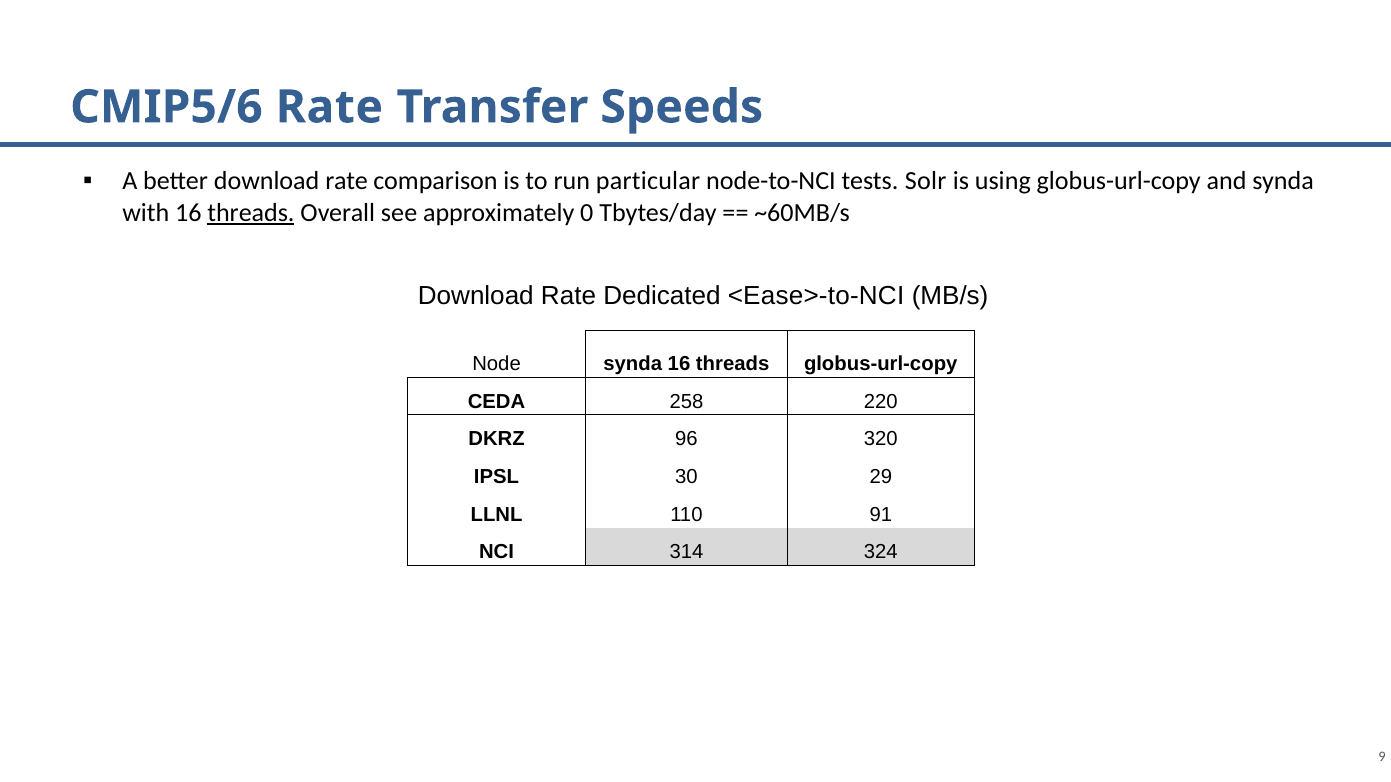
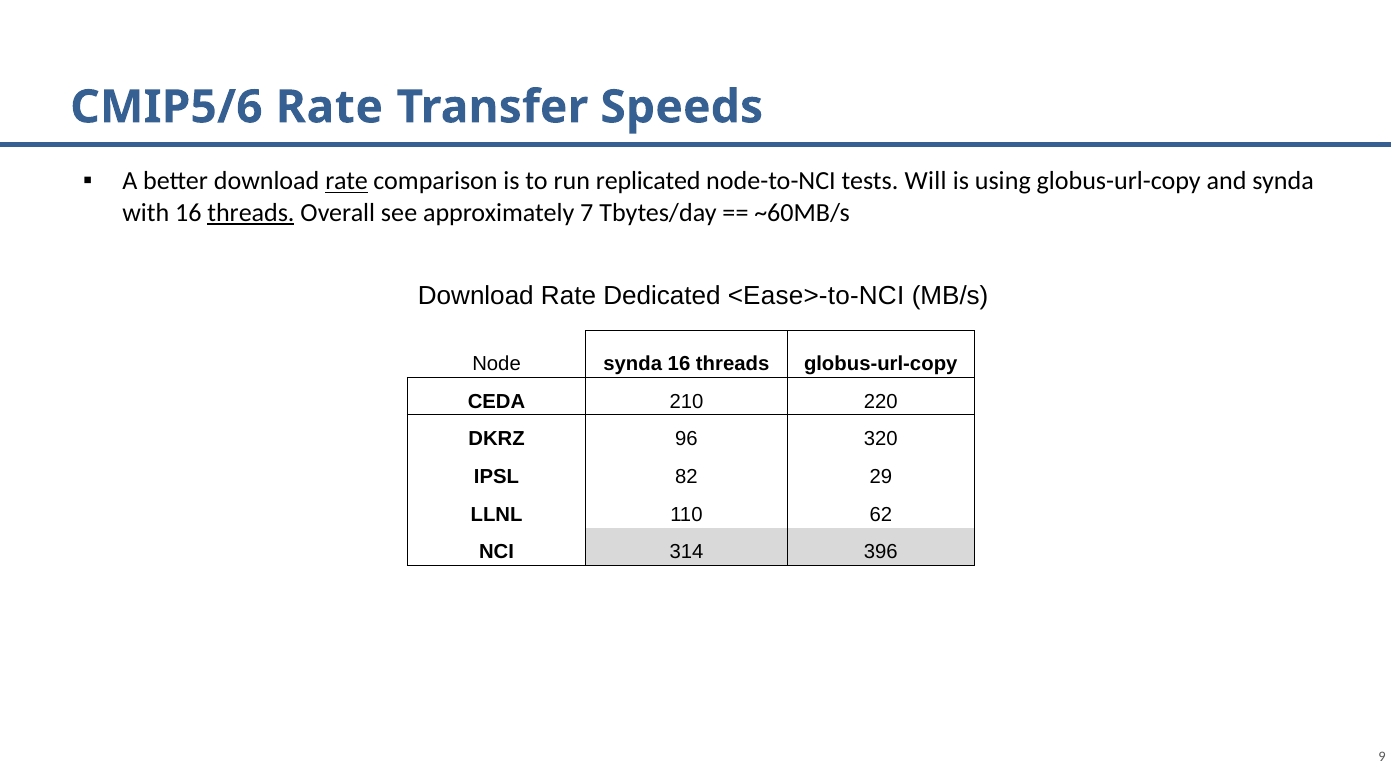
rate at (347, 181) underline: none -> present
particular: particular -> replicated
Solr: Solr -> Will
0: 0 -> 7
258: 258 -> 210
30: 30 -> 82
91: 91 -> 62
324: 324 -> 396
